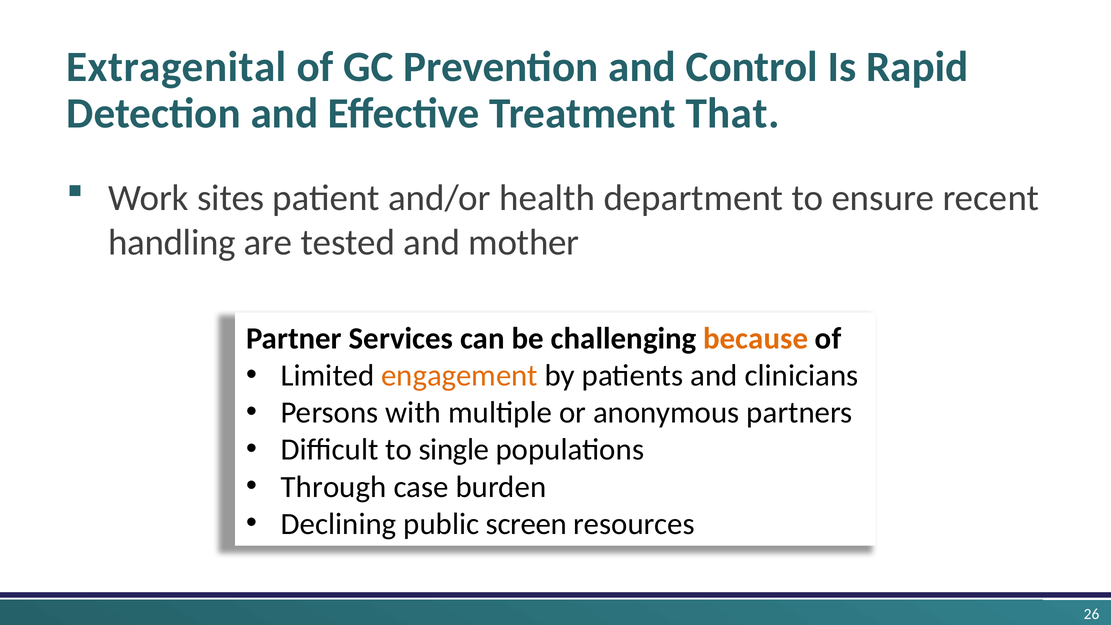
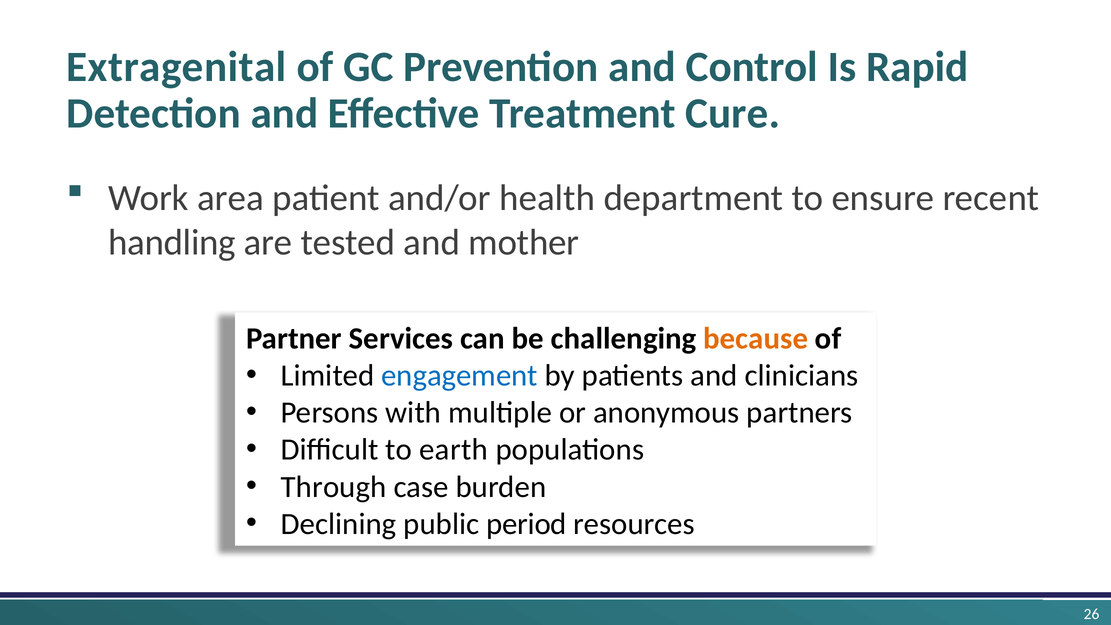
That: That -> Cure
sites: sites -> area
engagement colour: orange -> blue
single: single -> earth
screen: screen -> period
